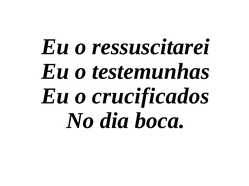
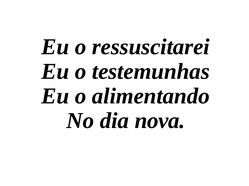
crucificados: crucificados -> alimentando
boca: boca -> nova
